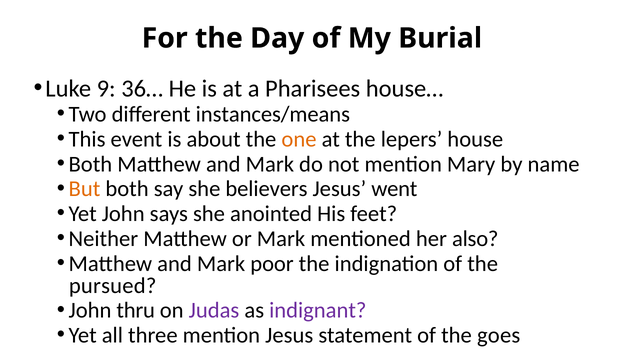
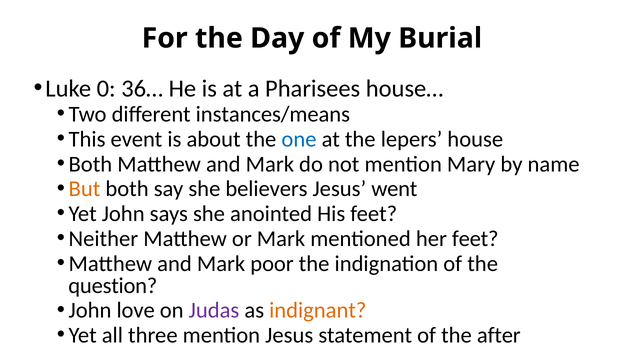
9: 9 -> 0
one colour: orange -> blue
her also: also -> feet
pursued: pursued -> question
thru: thru -> love
indignant colour: purple -> orange
goes: goes -> after
